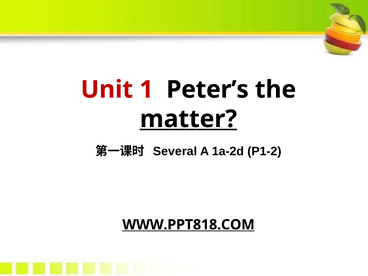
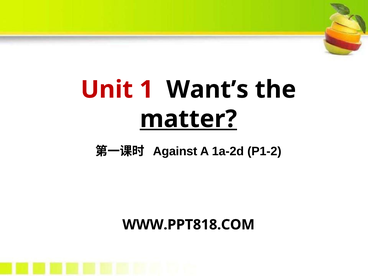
Peter’s: Peter’s -> Want’s
Several: Several -> Against
WWW.PPT818.COM underline: present -> none
